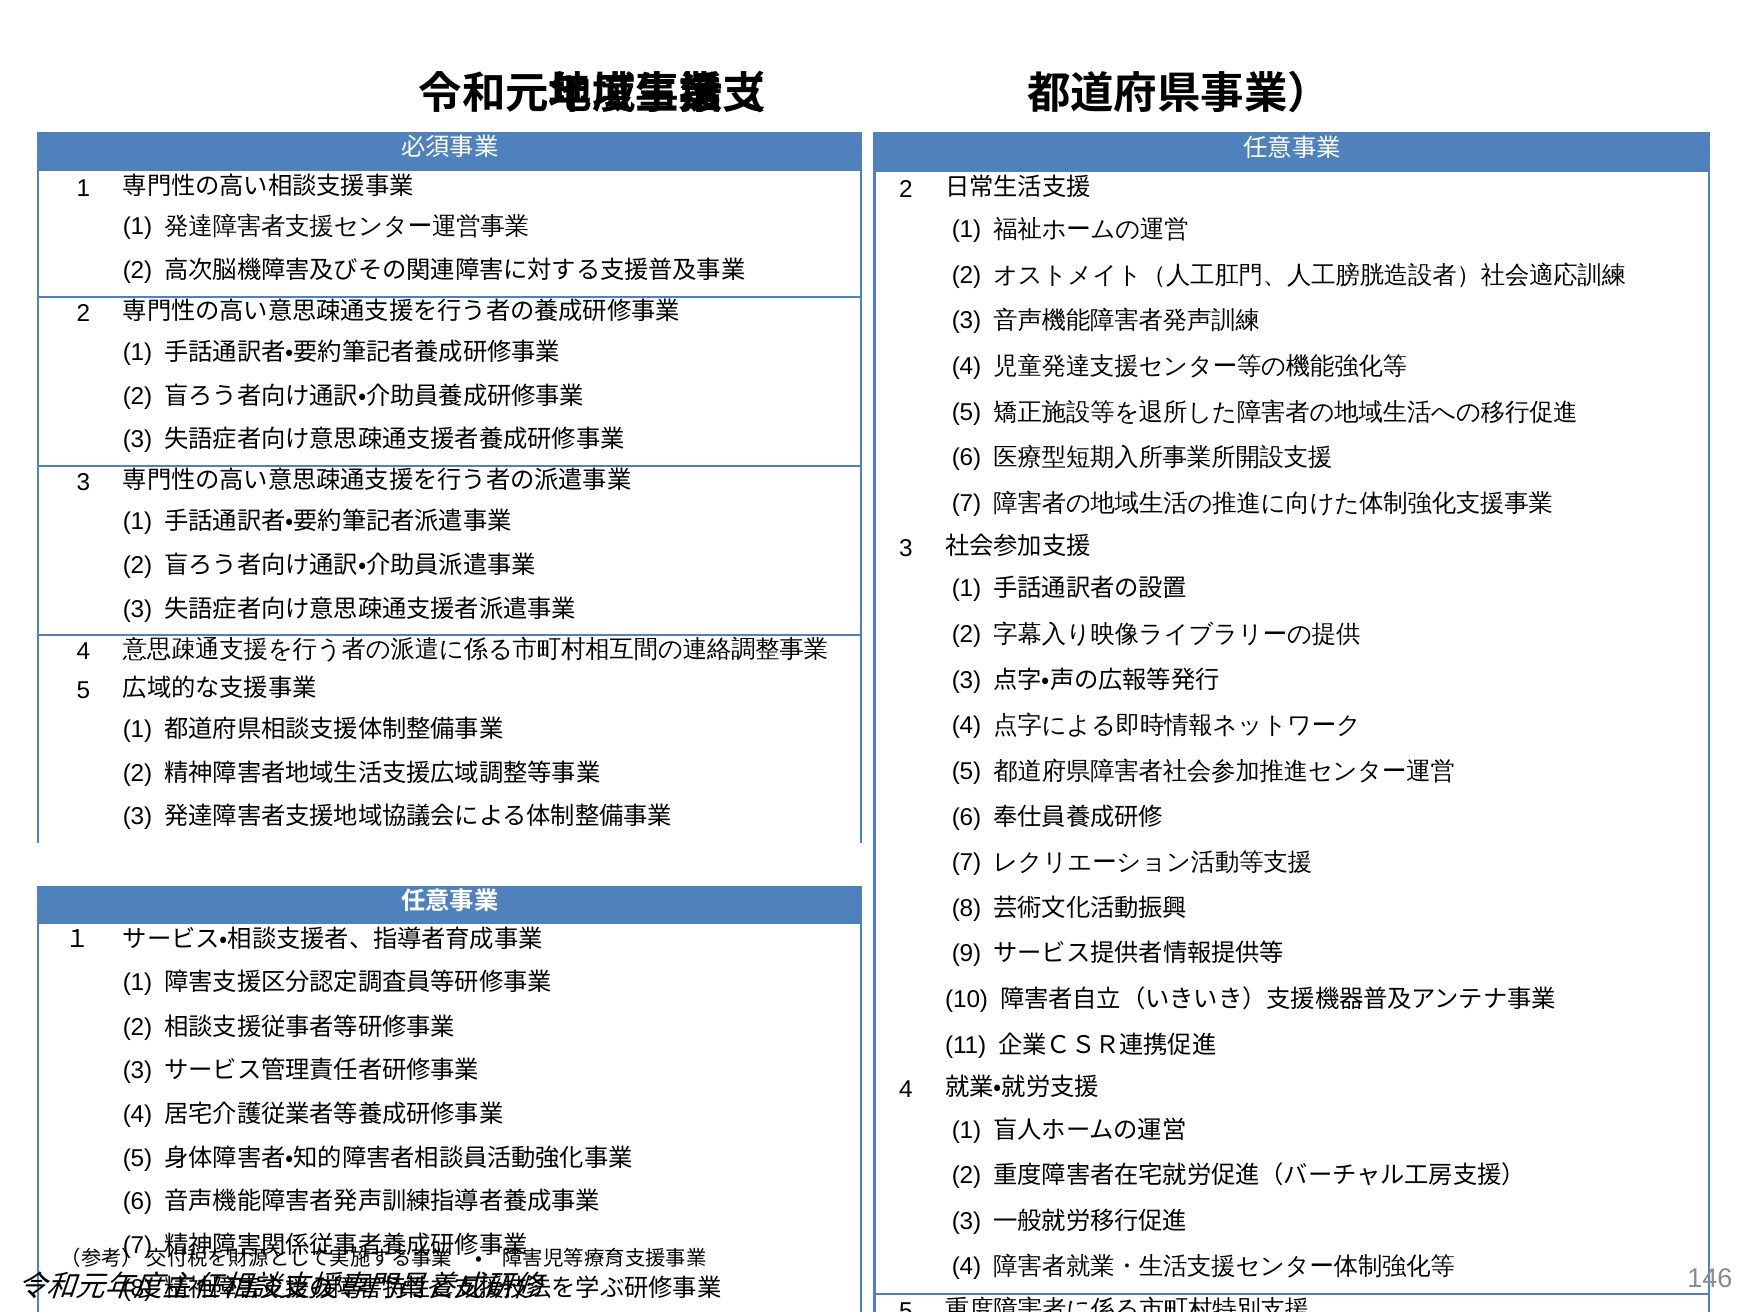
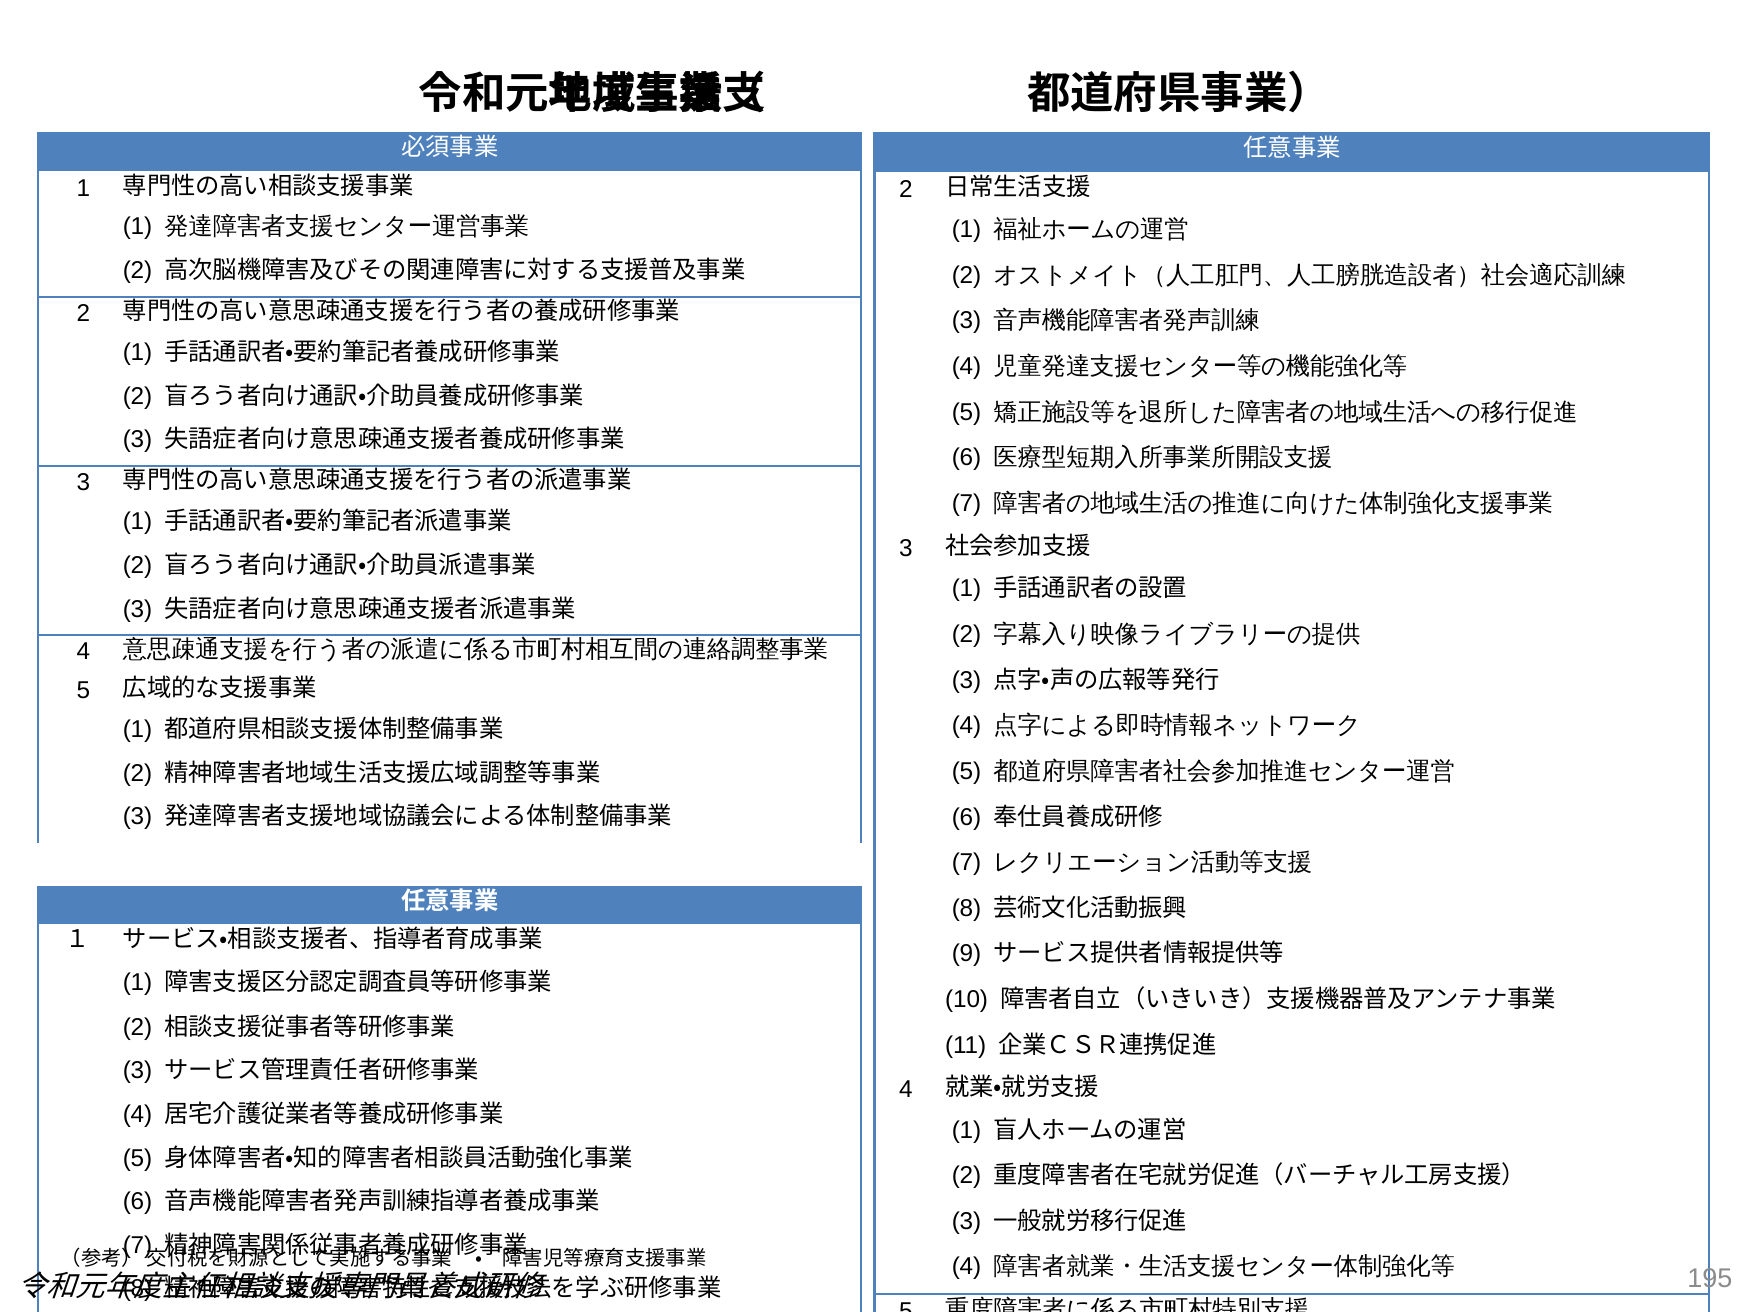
146: 146 -> 195
